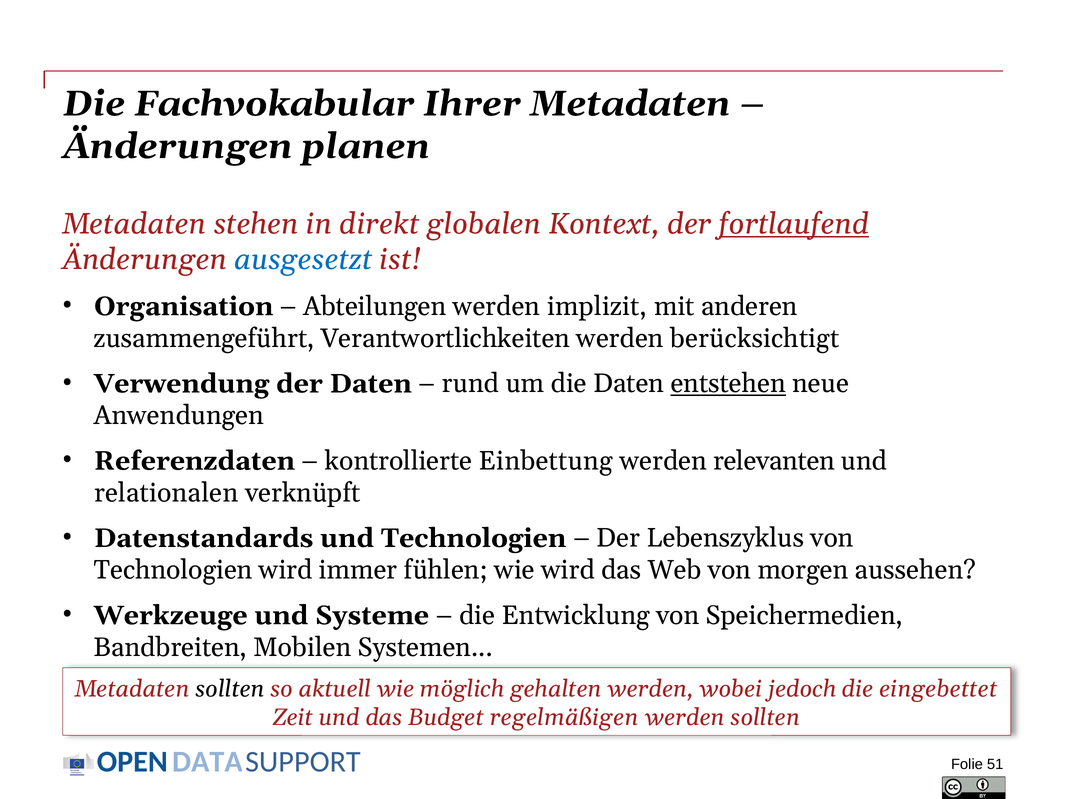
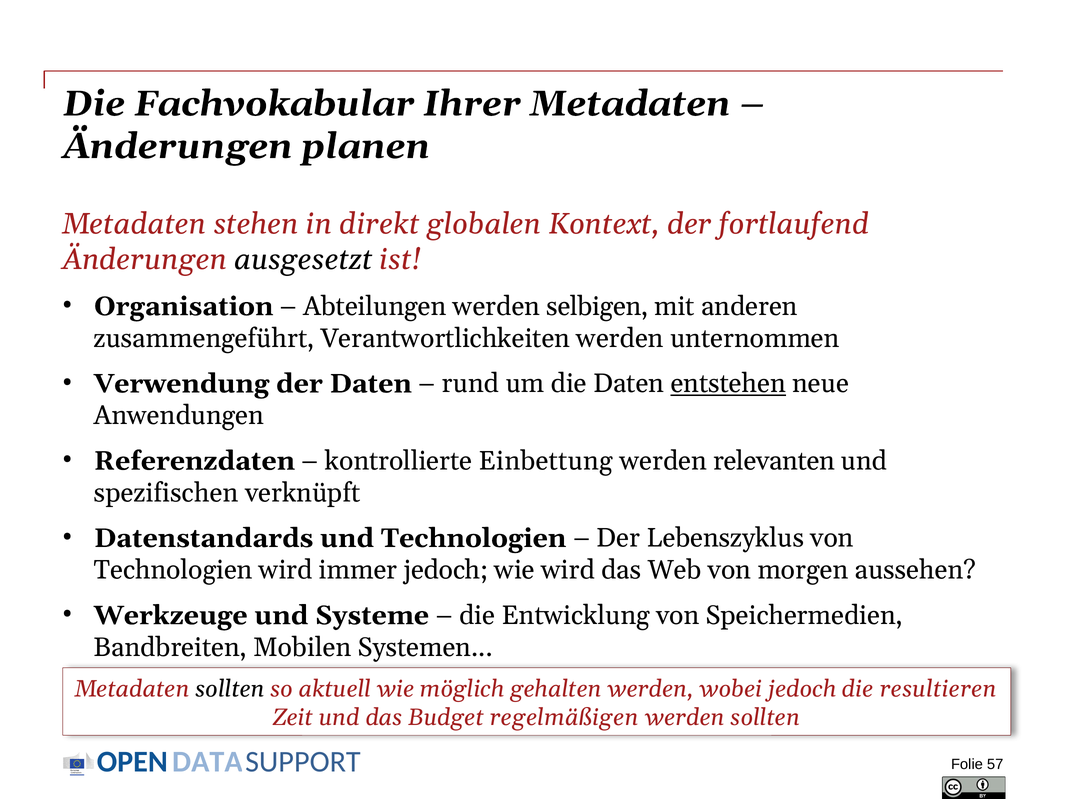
fortlaufend underline: present -> none
ausgesetzt colour: blue -> black
implizit: implizit -> selbigen
berücksichtigt: berücksichtigt -> unternommen
relationalen: relationalen -> spezifischen
immer fühlen: fühlen -> jedoch
eingebettet: eingebettet -> resultieren
51: 51 -> 57
